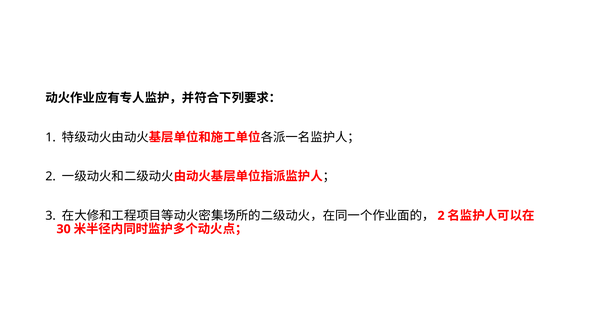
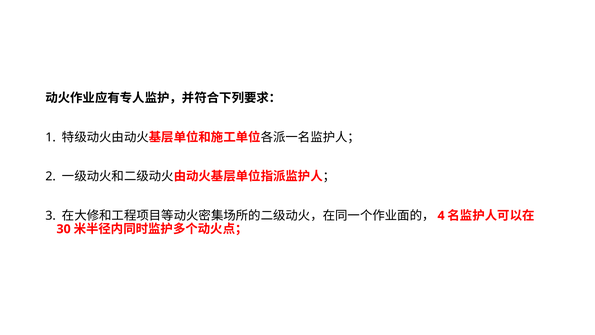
2 at (441, 215): 2 -> 4
